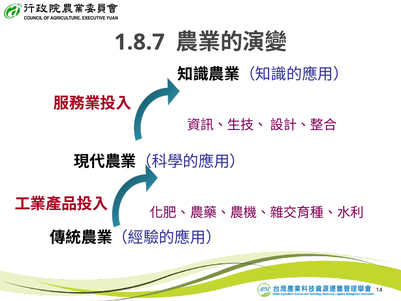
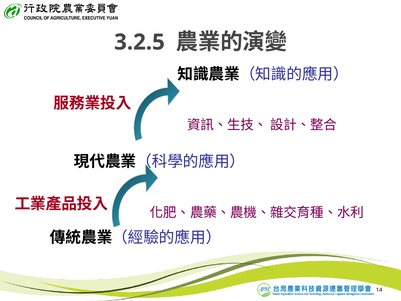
1.8.7: 1.8.7 -> 3.2.5
